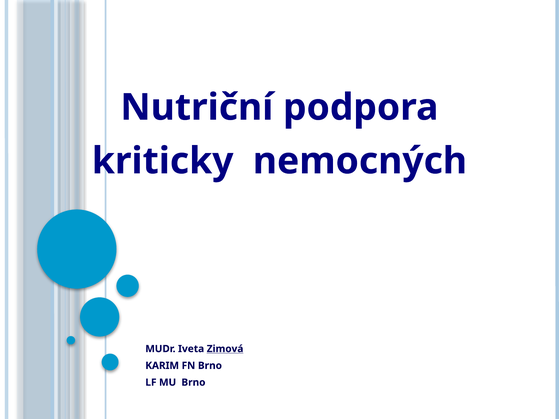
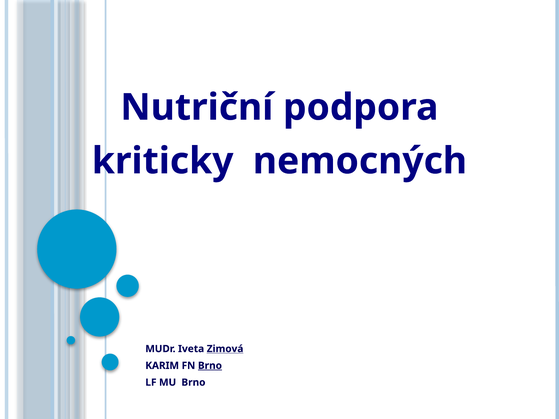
Brno at (210, 366) underline: none -> present
